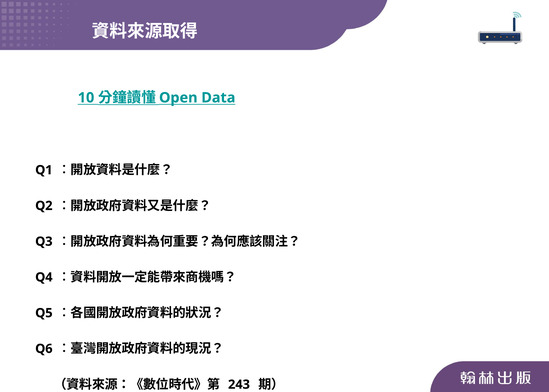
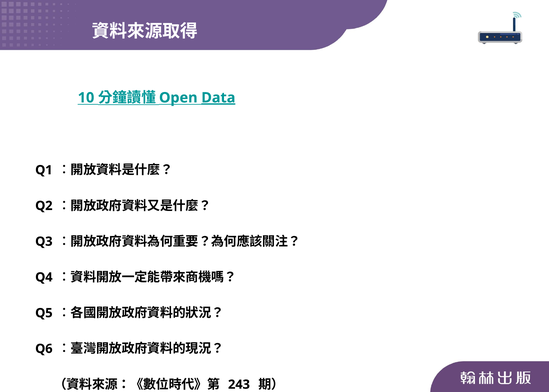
Data underline: none -> present
